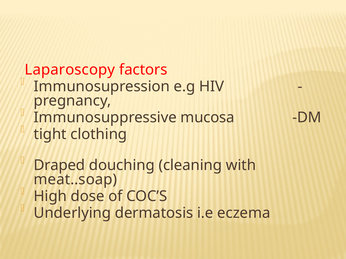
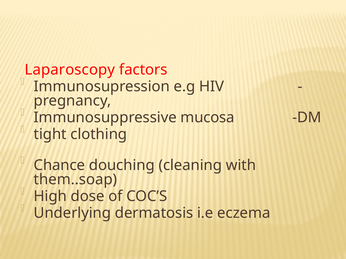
Draped: Draped -> Chance
meat..soap: meat..soap -> them..soap
